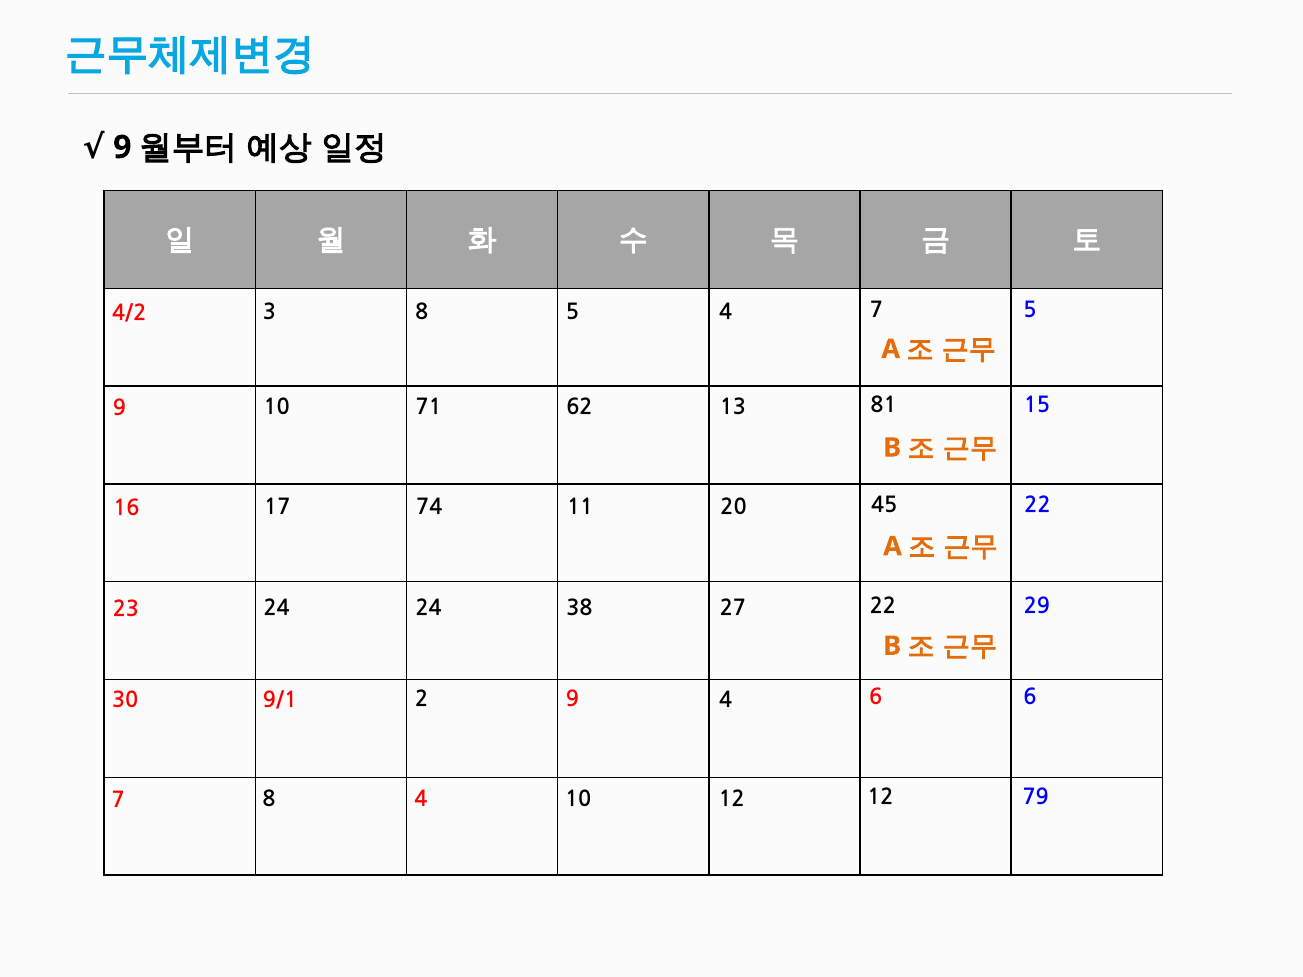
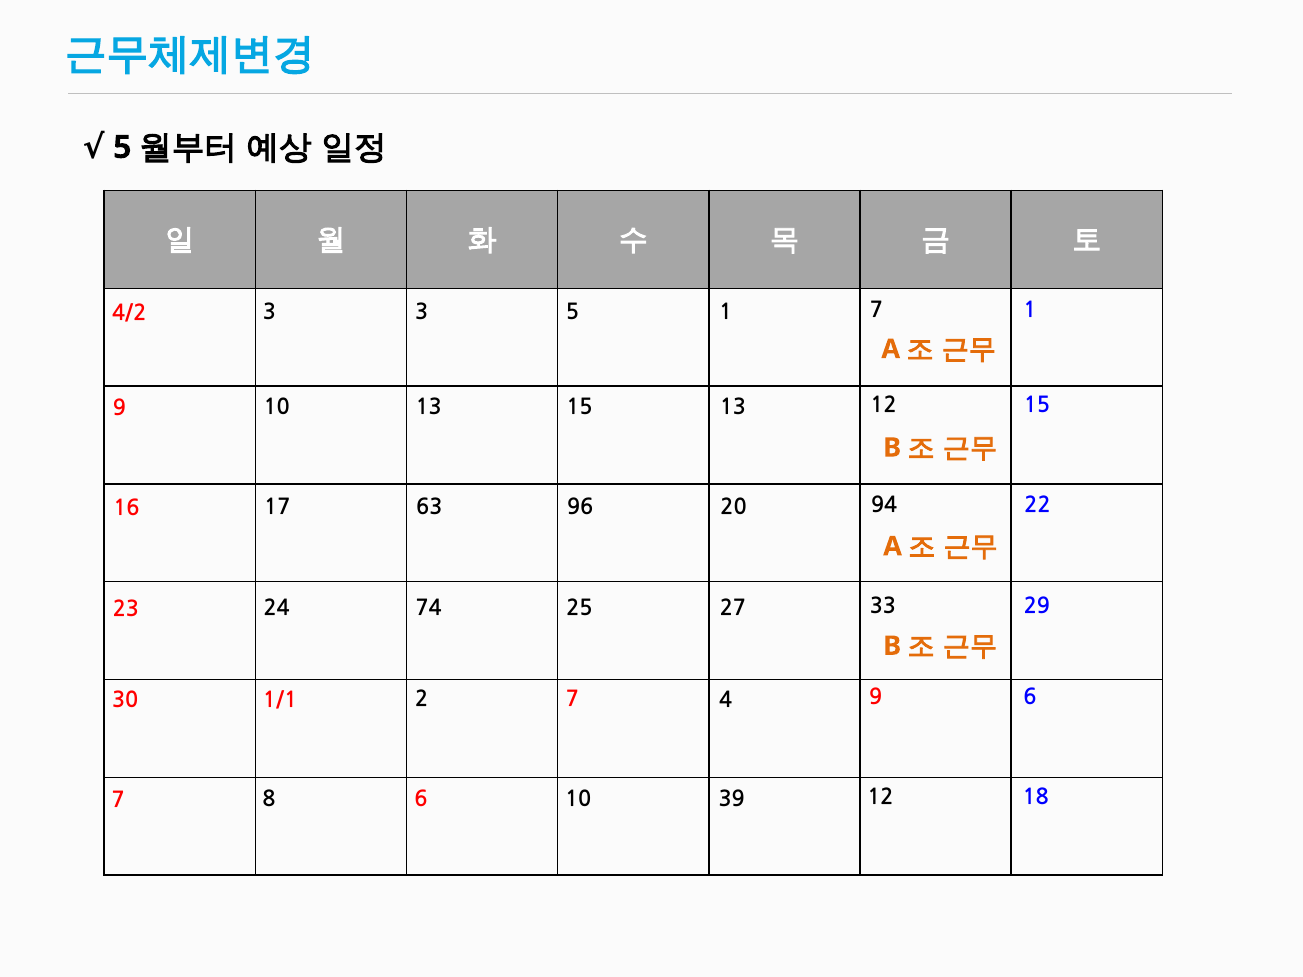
9 at (122, 147): 9 -> 5
3 8: 8 -> 3
5 4: 4 -> 1
7 5: 5 -> 1
10 71: 71 -> 13
9 62: 62 -> 15
13 81: 81 -> 12
74: 74 -> 63
11: 11 -> 96
45: 45 -> 94
24 24: 24 -> 74
38: 38 -> 25
27 22: 22 -> 33
9/1: 9/1 -> 1/1
30 9: 9 -> 7
4 6: 6 -> 9
8 4: 4 -> 6
10 12: 12 -> 39
79: 79 -> 18
